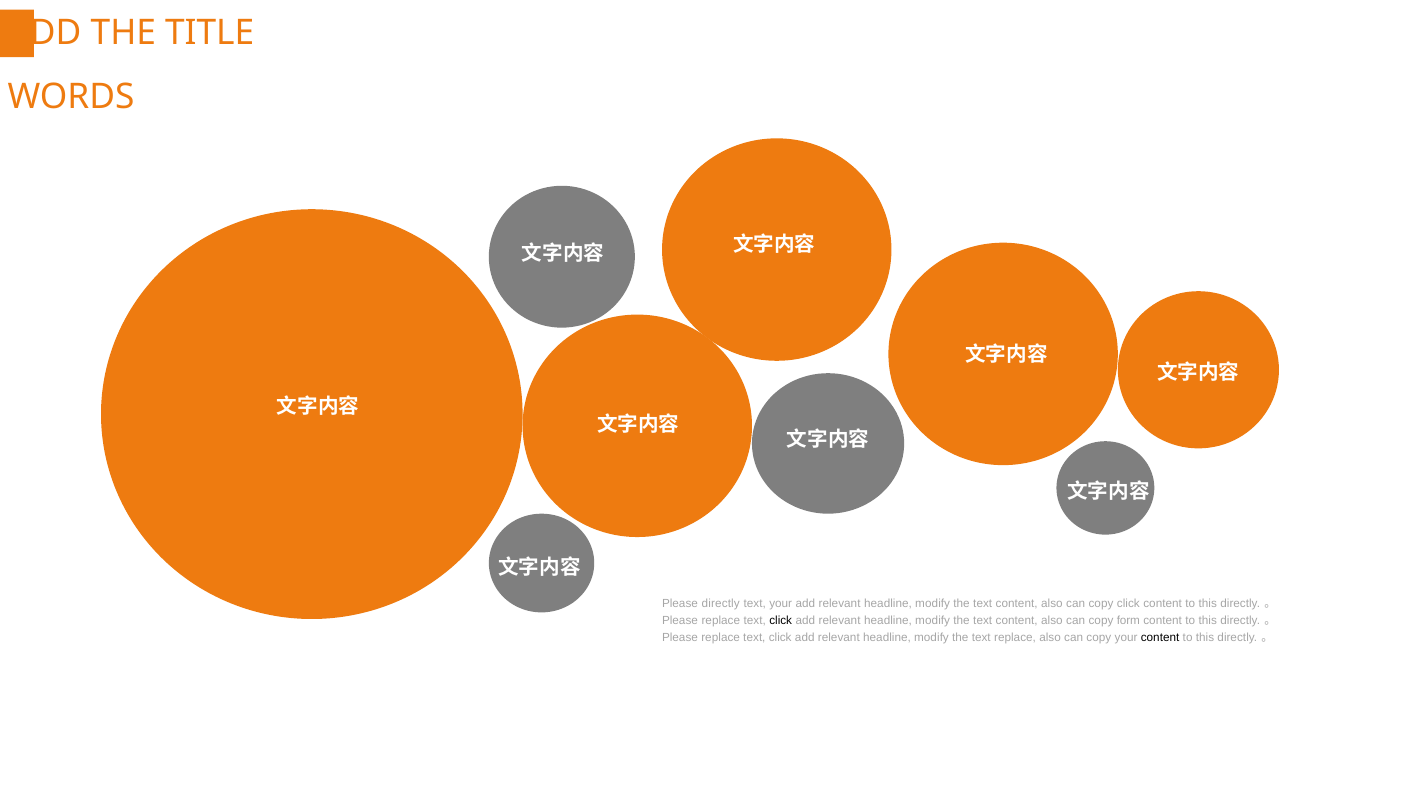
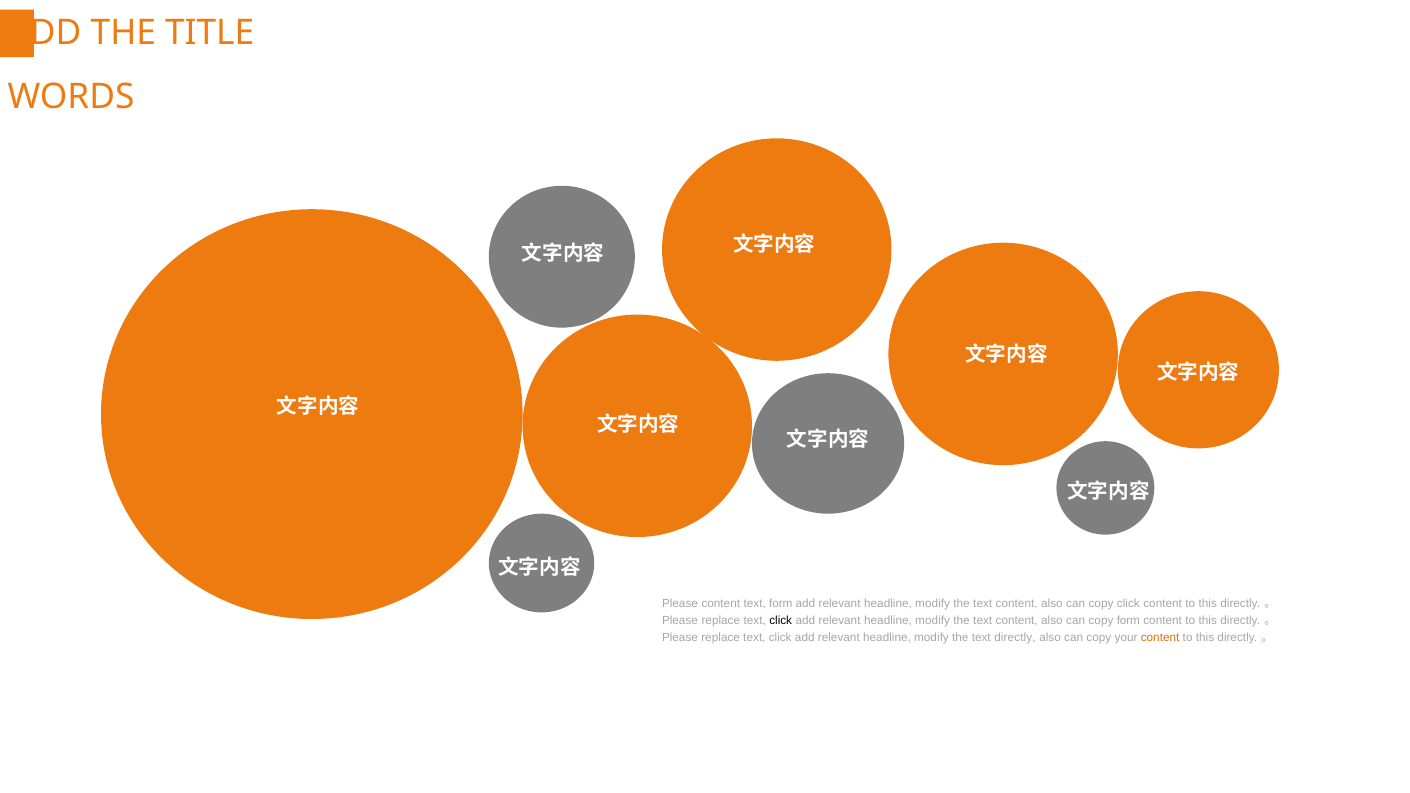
Please directly: directly -> content
text your: your -> form
text replace: replace -> directly
content at (1160, 638) colour: black -> orange
